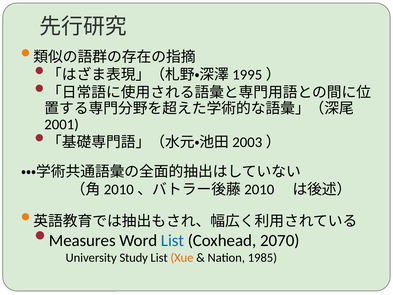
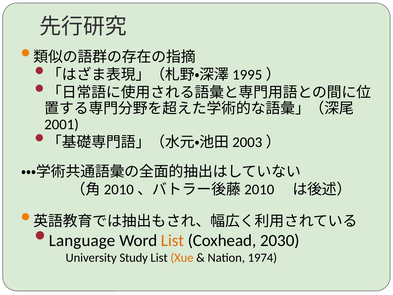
Measures: Measures -> Language
List at (173, 240) colour: blue -> orange
2070: 2070 -> 2030
1985: 1985 -> 1974
